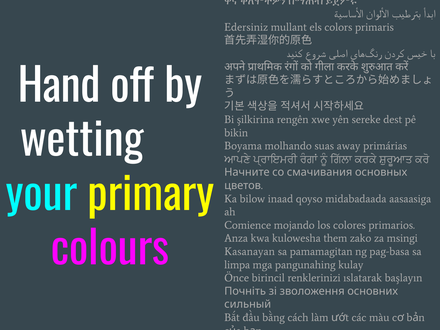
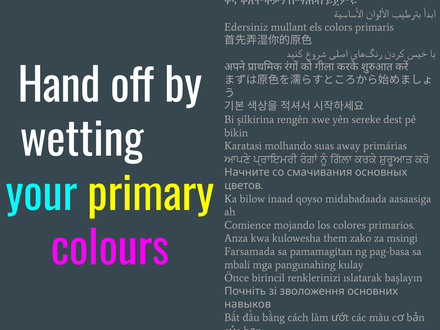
Boyama: Boyama -> Karatasi
Kasanayan: Kasanayan -> Farsamada
limpa: limpa -> mbali
сильный: сильный -> навыков
